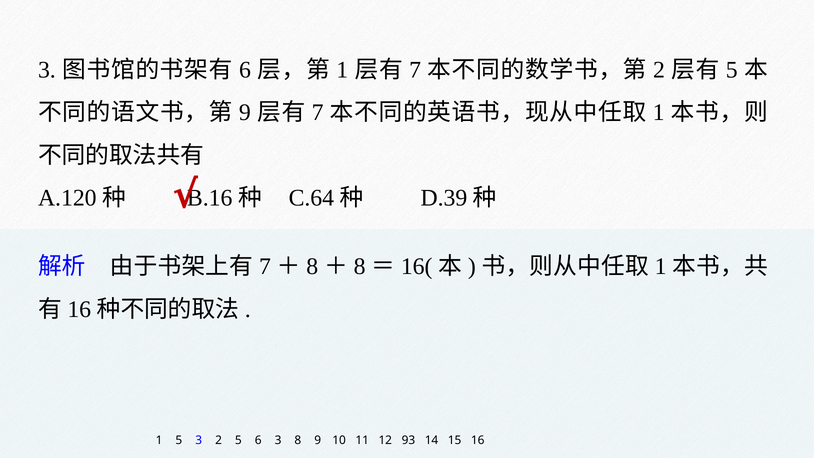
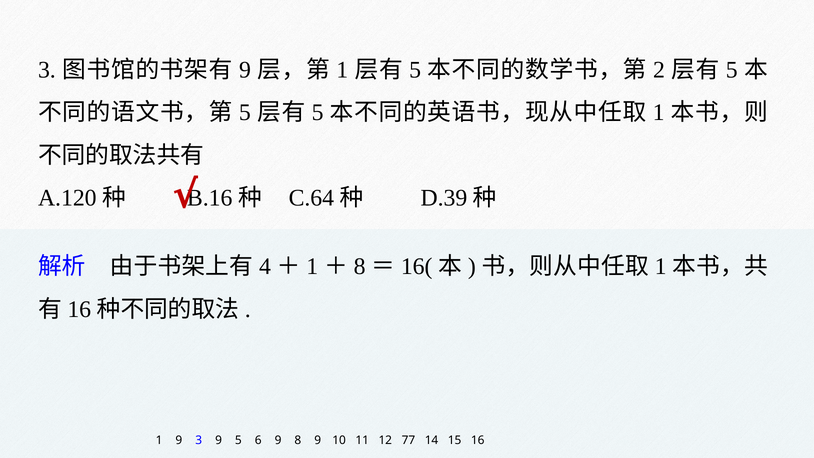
6 at (245, 70): 6 -> 9
7 at (415, 70): 7 -> 5
9 at (245, 113): 9 -> 5
7 at (318, 113): 7 -> 5
7 at (265, 266): 7 -> 4
8 at (312, 266): 8 -> 1
1 5: 5 -> 9
3 2: 2 -> 9
6 3: 3 -> 9
93: 93 -> 77
